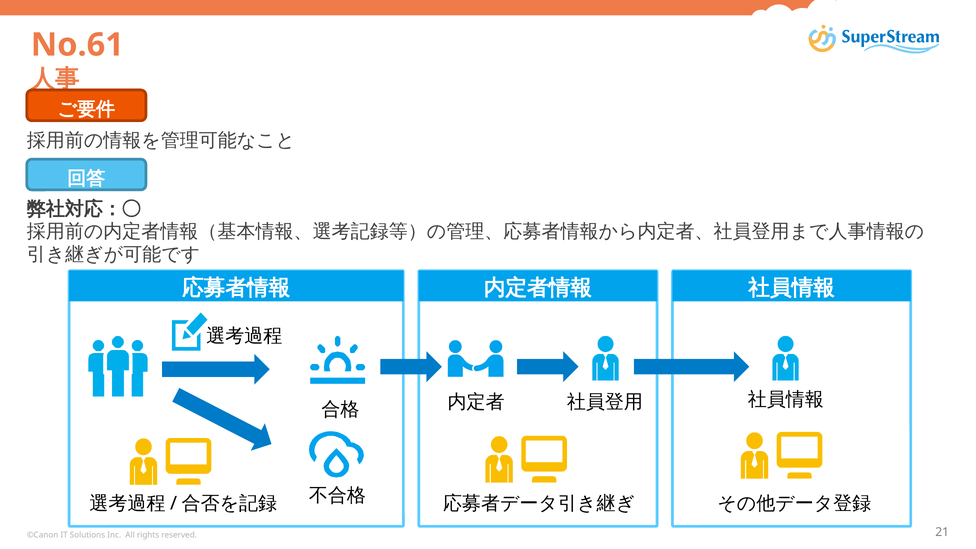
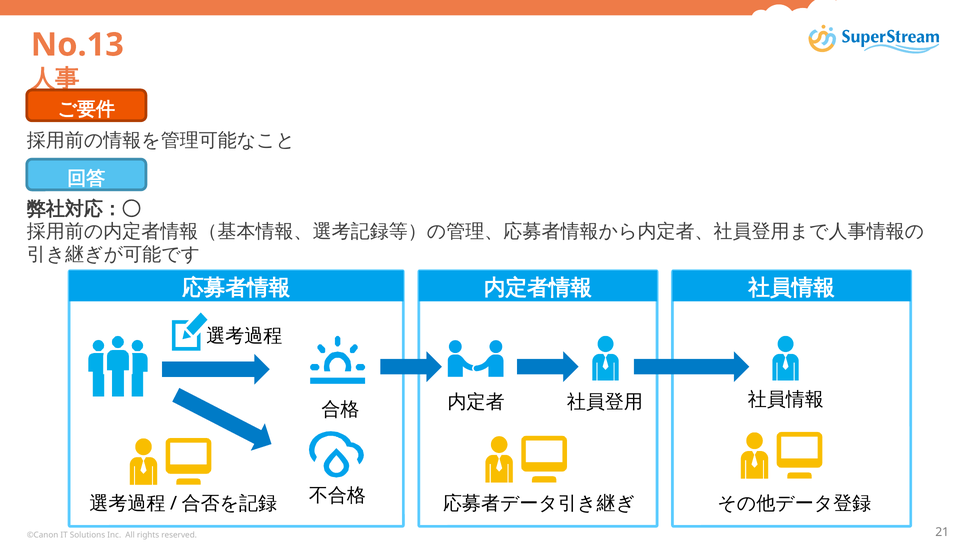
No.61: No.61 -> No.13
